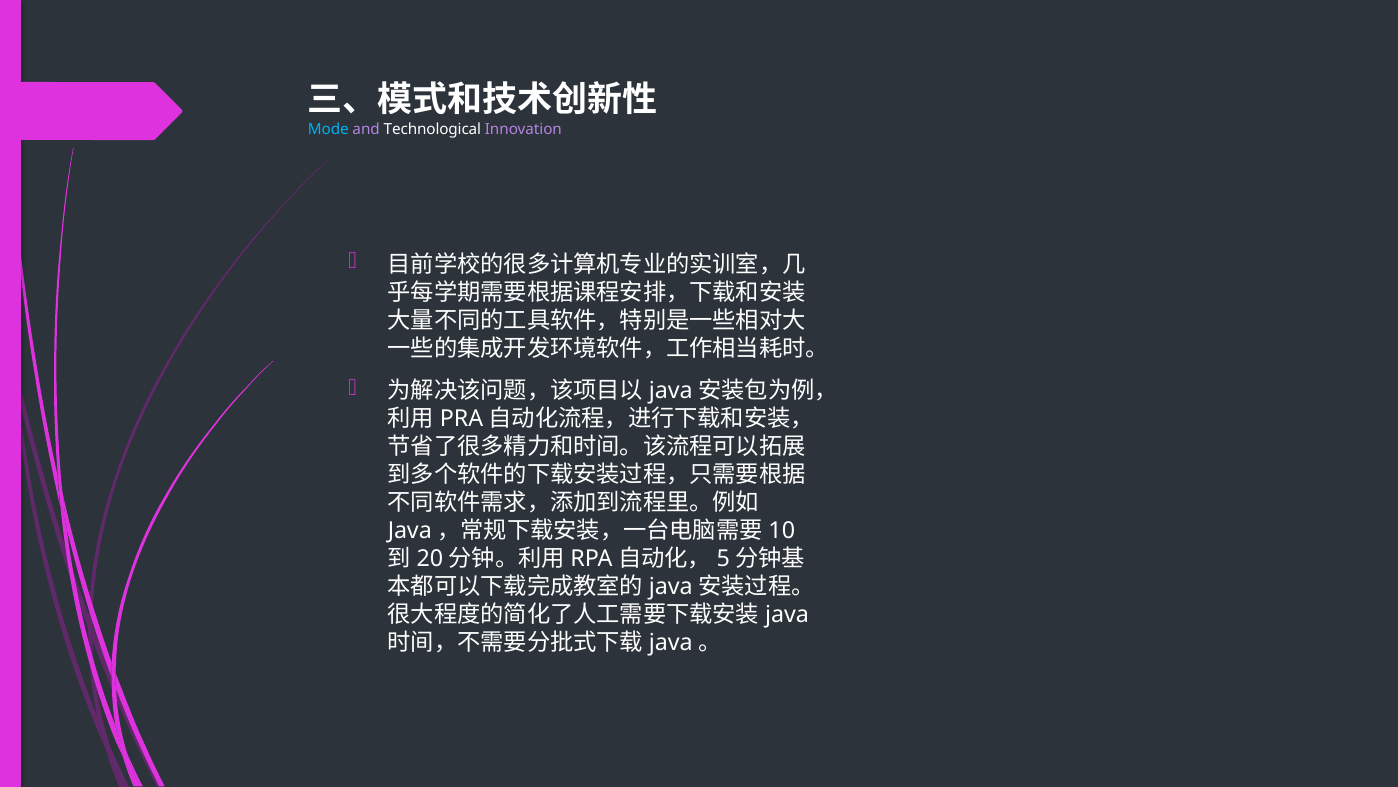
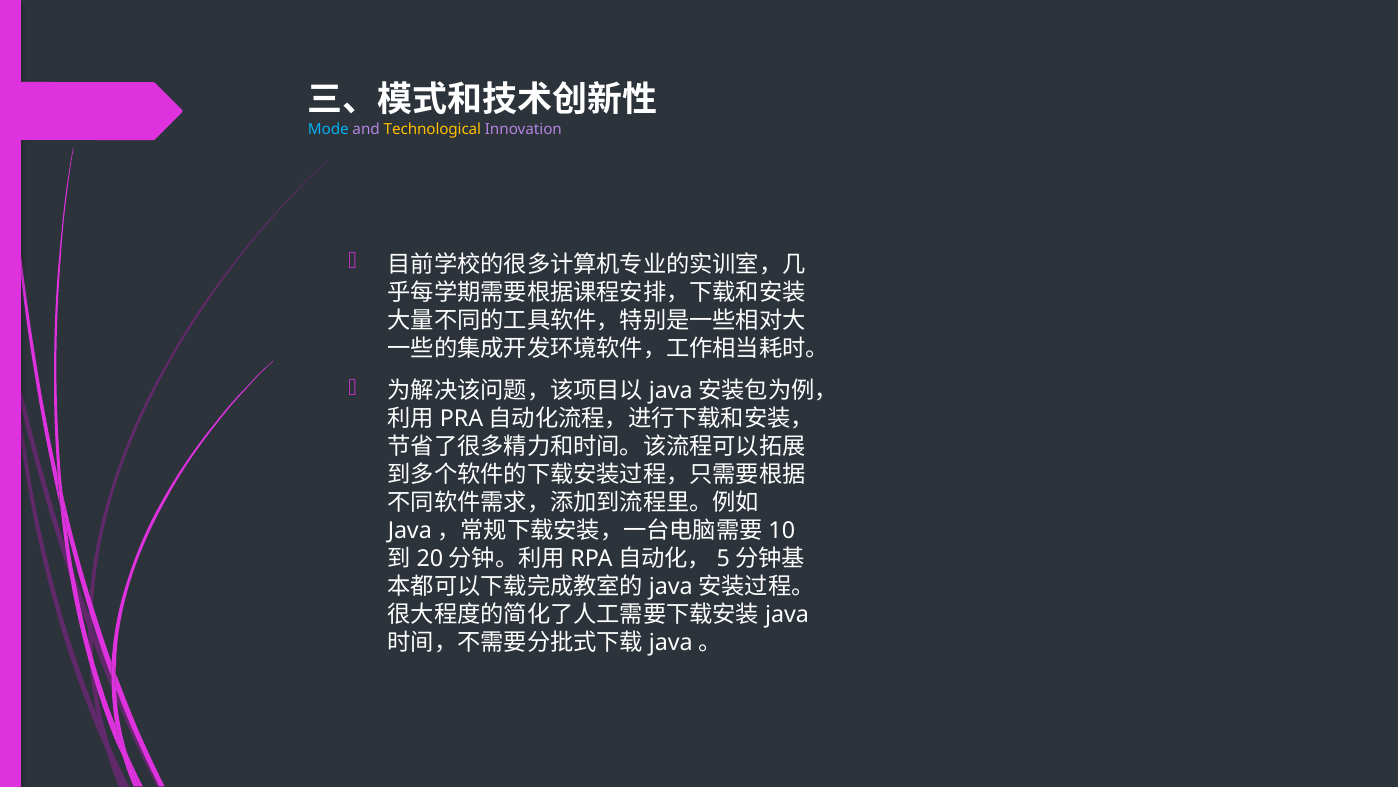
Technological colour: white -> yellow
